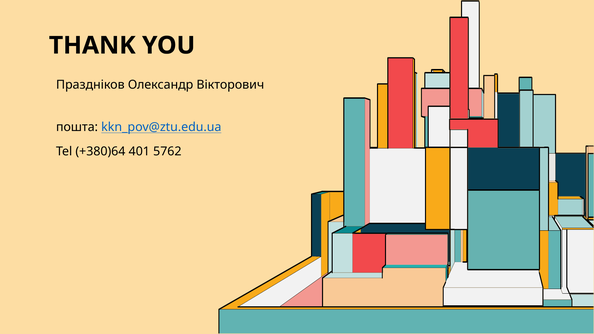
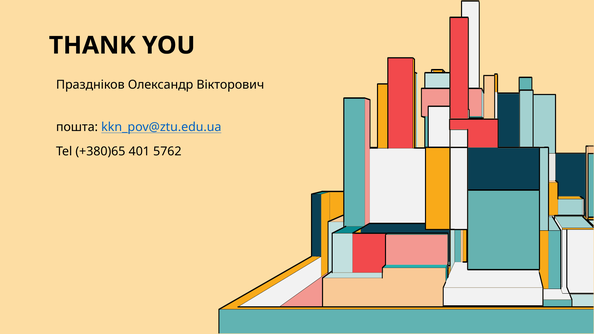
+380)64: +380)64 -> +380)65
